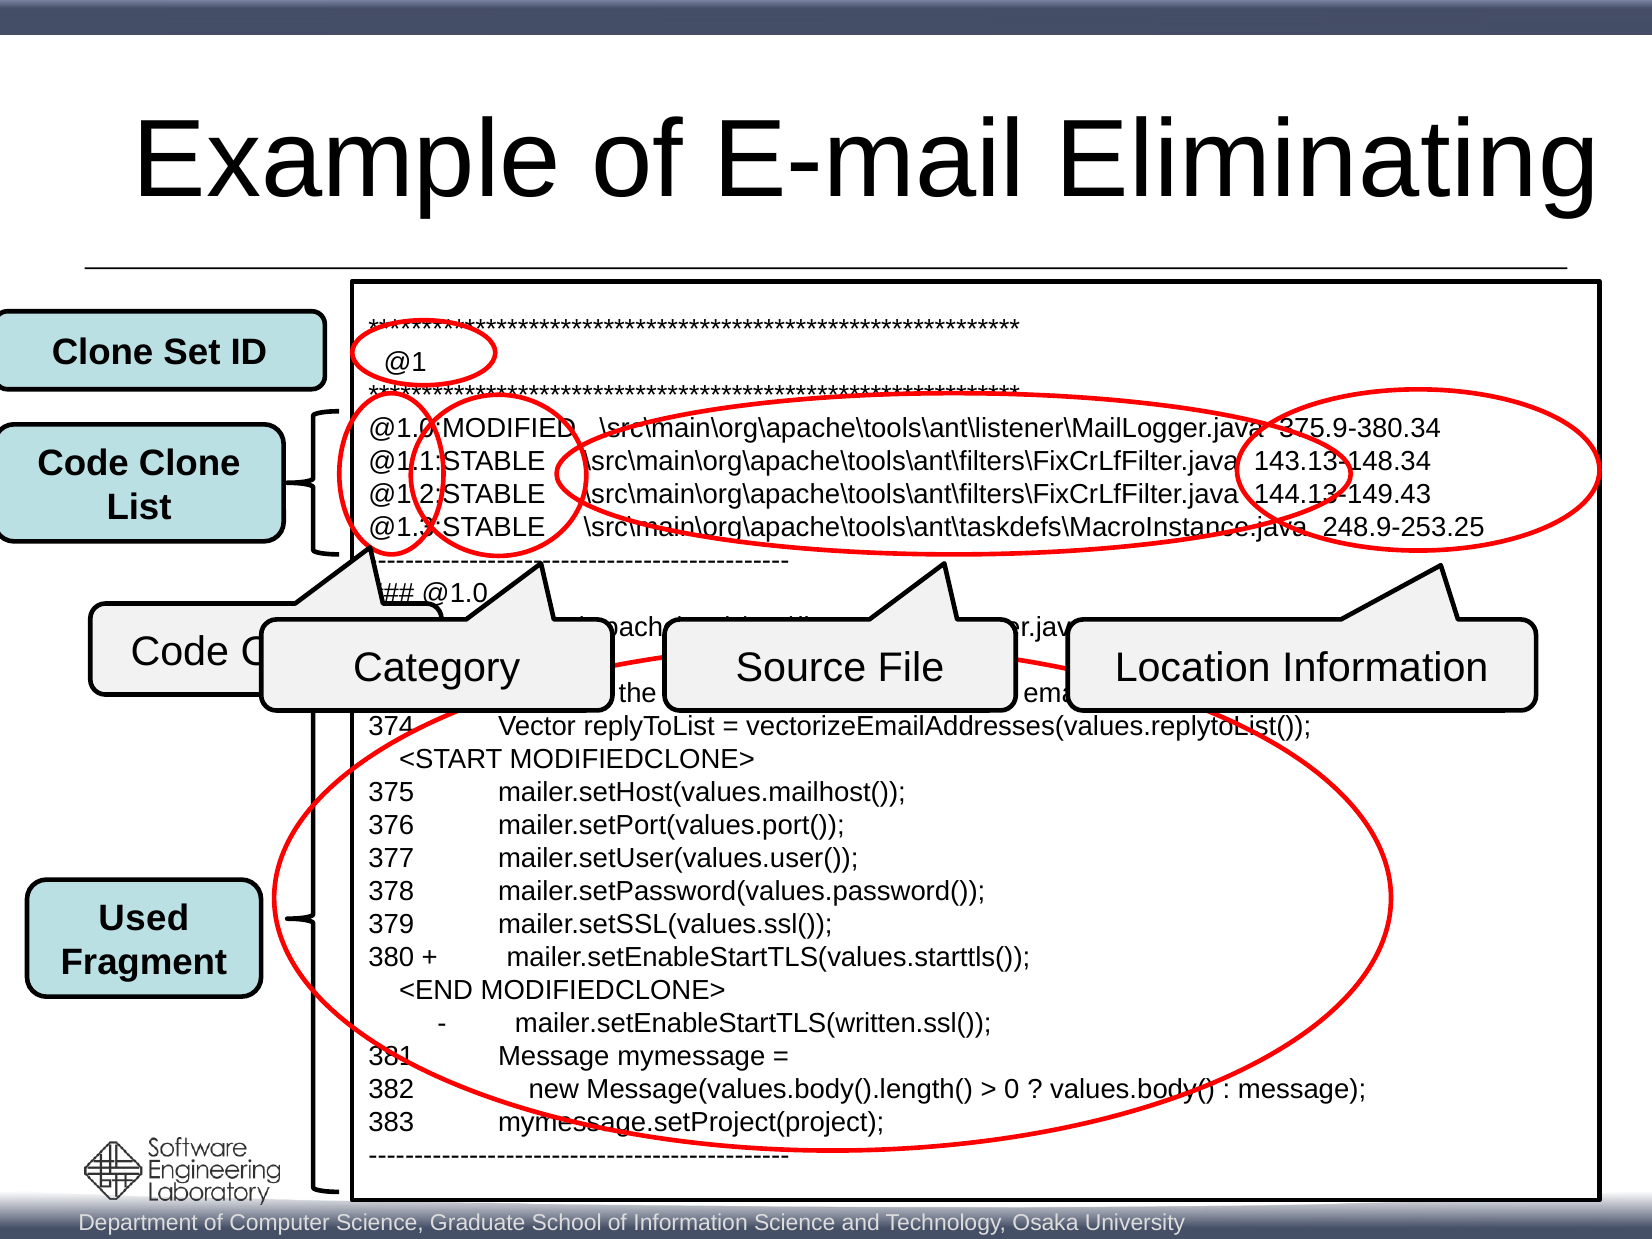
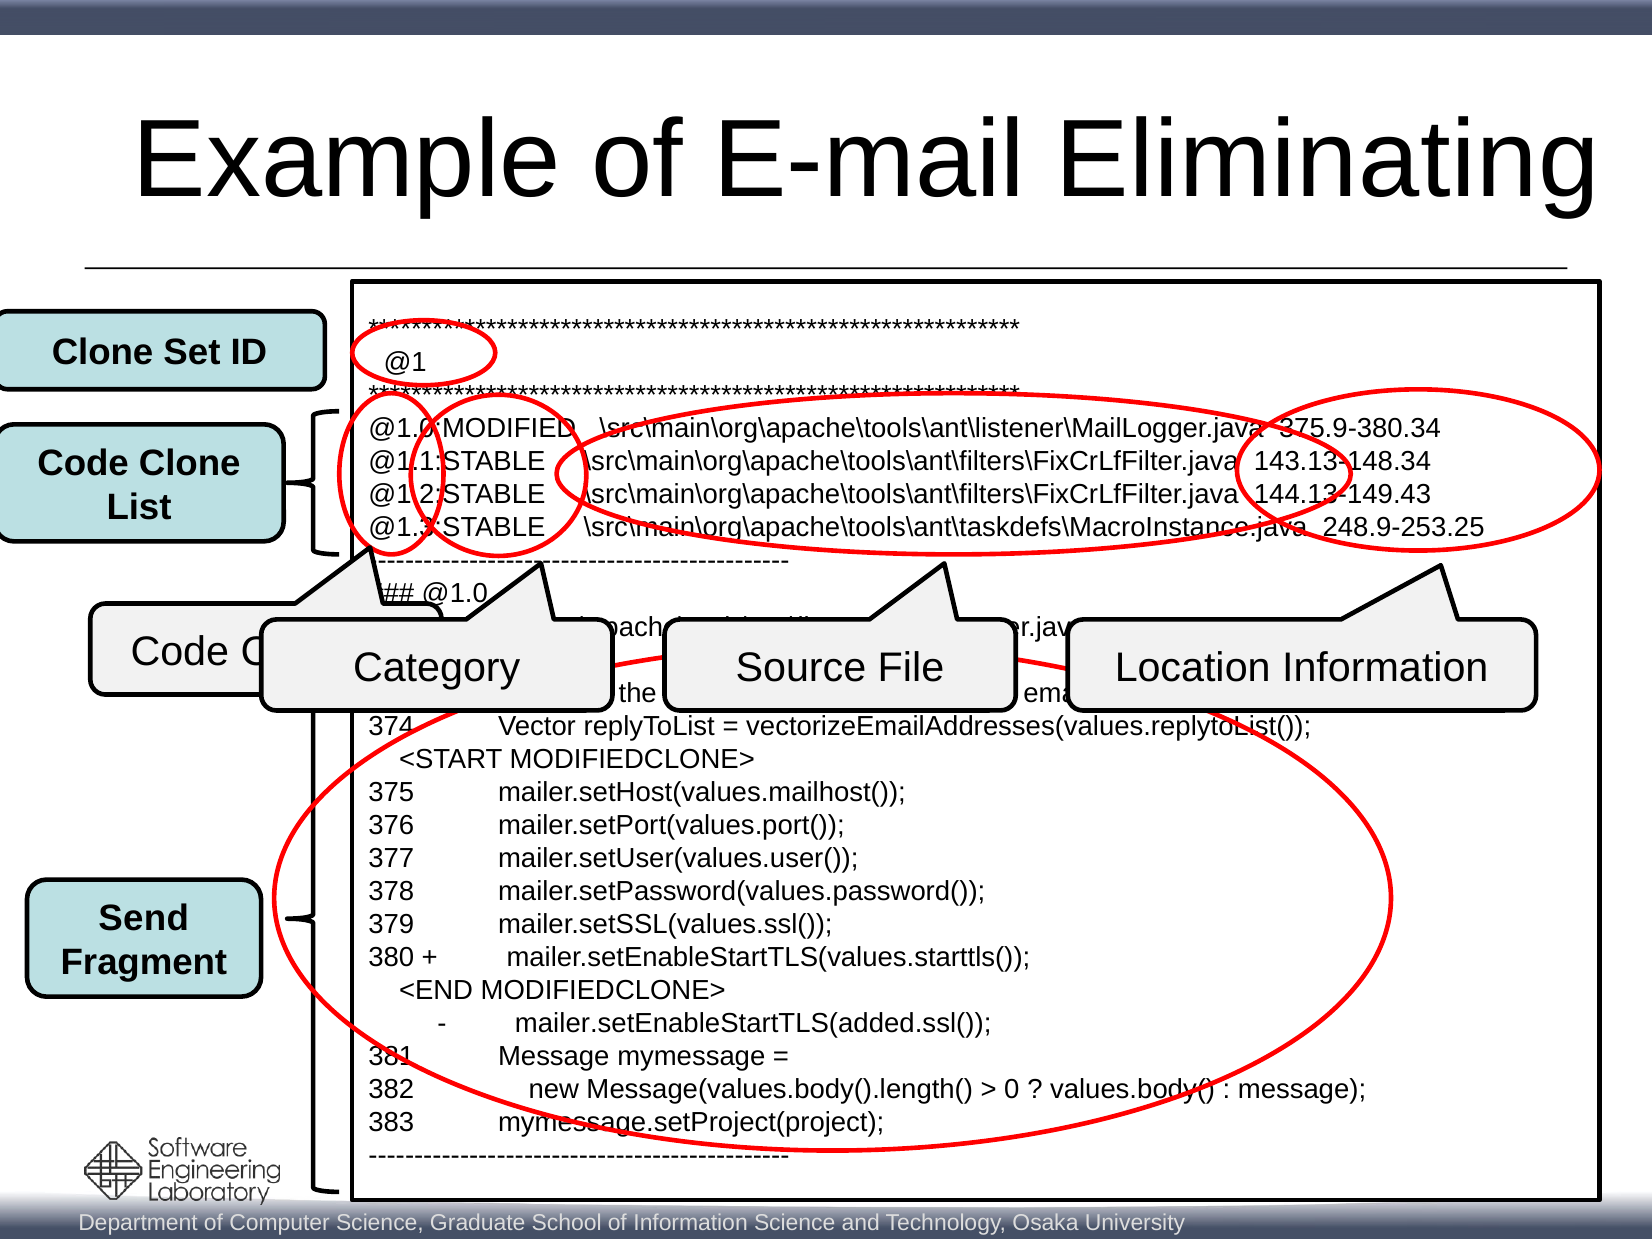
Used: Used -> Send
mailer.setEnableStartTLS(written.ssl(: mailer.setEnableStartTLS(written.ssl( -> mailer.setEnableStartTLS(added.ssl(
